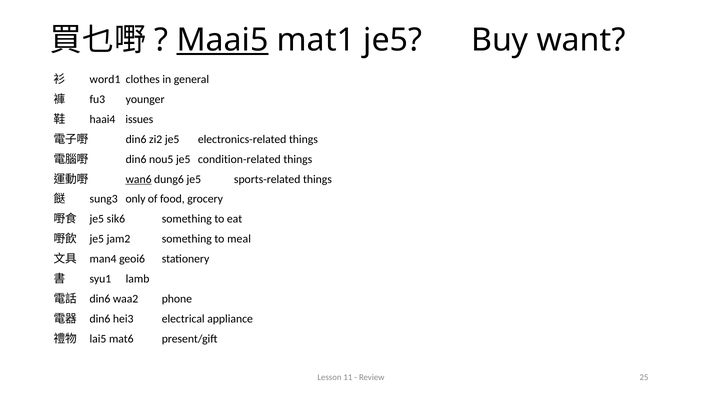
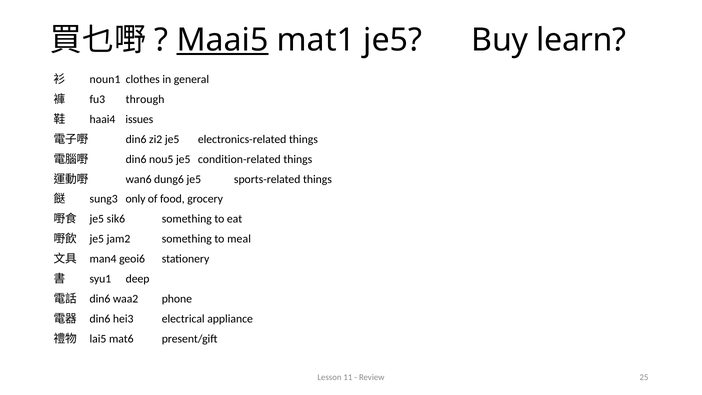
want: want -> learn
word1: word1 -> noun1
younger: younger -> through
wan6 underline: present -> none
lamb: lamb -> deep
